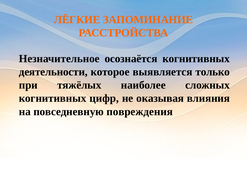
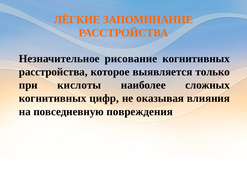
осознаётся: осознаётся -> рисование
деятельности at (53, 72): деятельности -> расстройства
тяжёлых: тяжёлых -> кислоты
